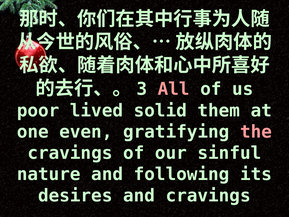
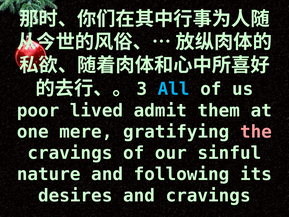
All colour: pink -> light blue
solid: solid -> admit
even: even -> mere
